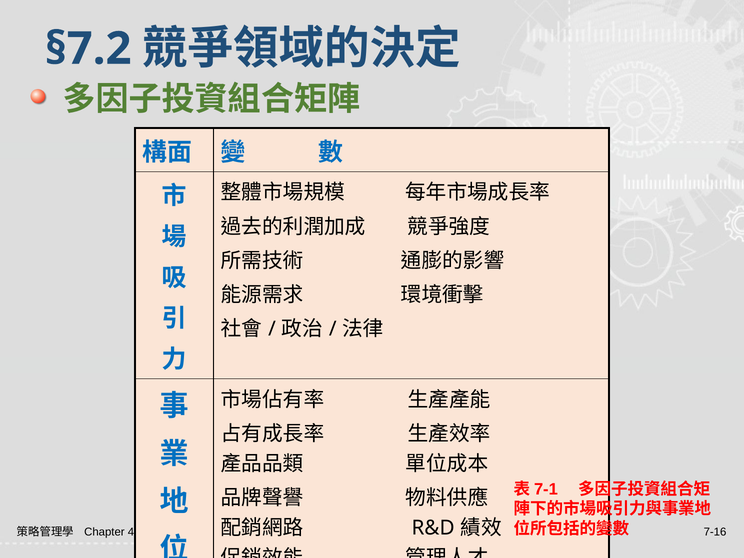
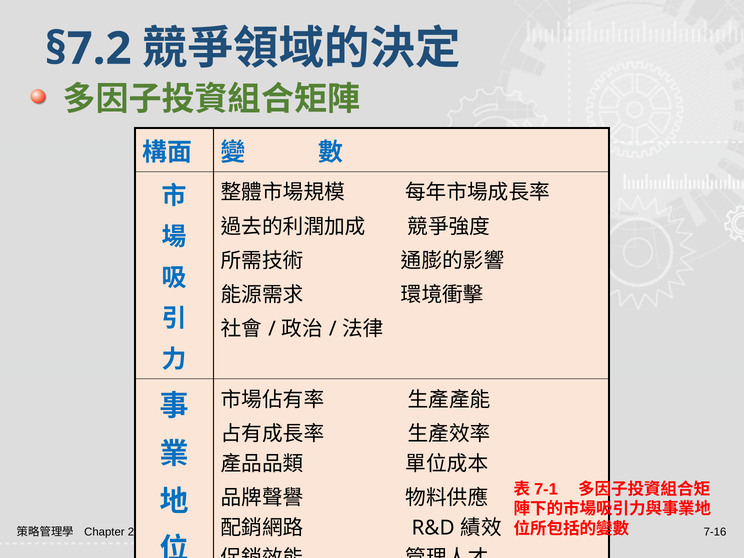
4: 4 -> 2
